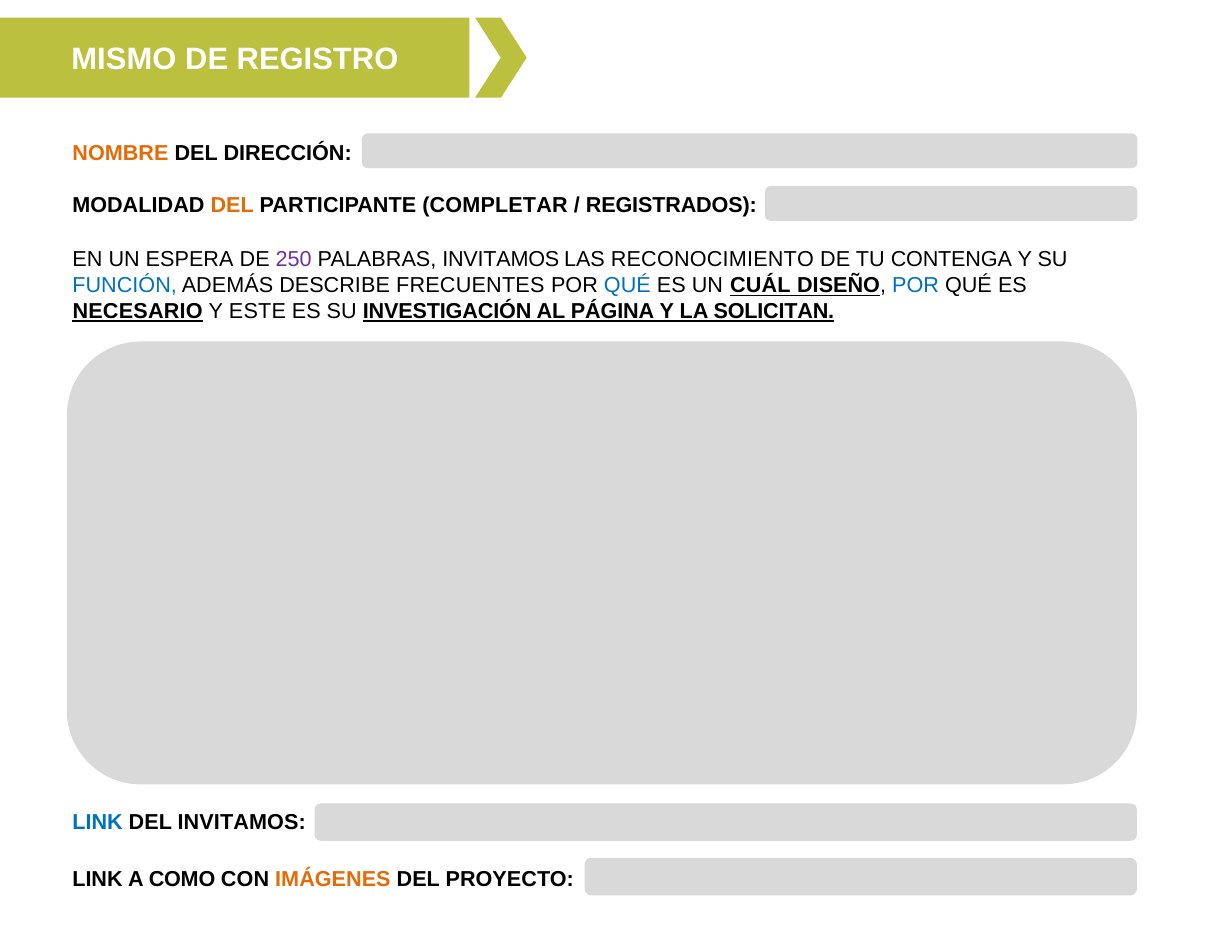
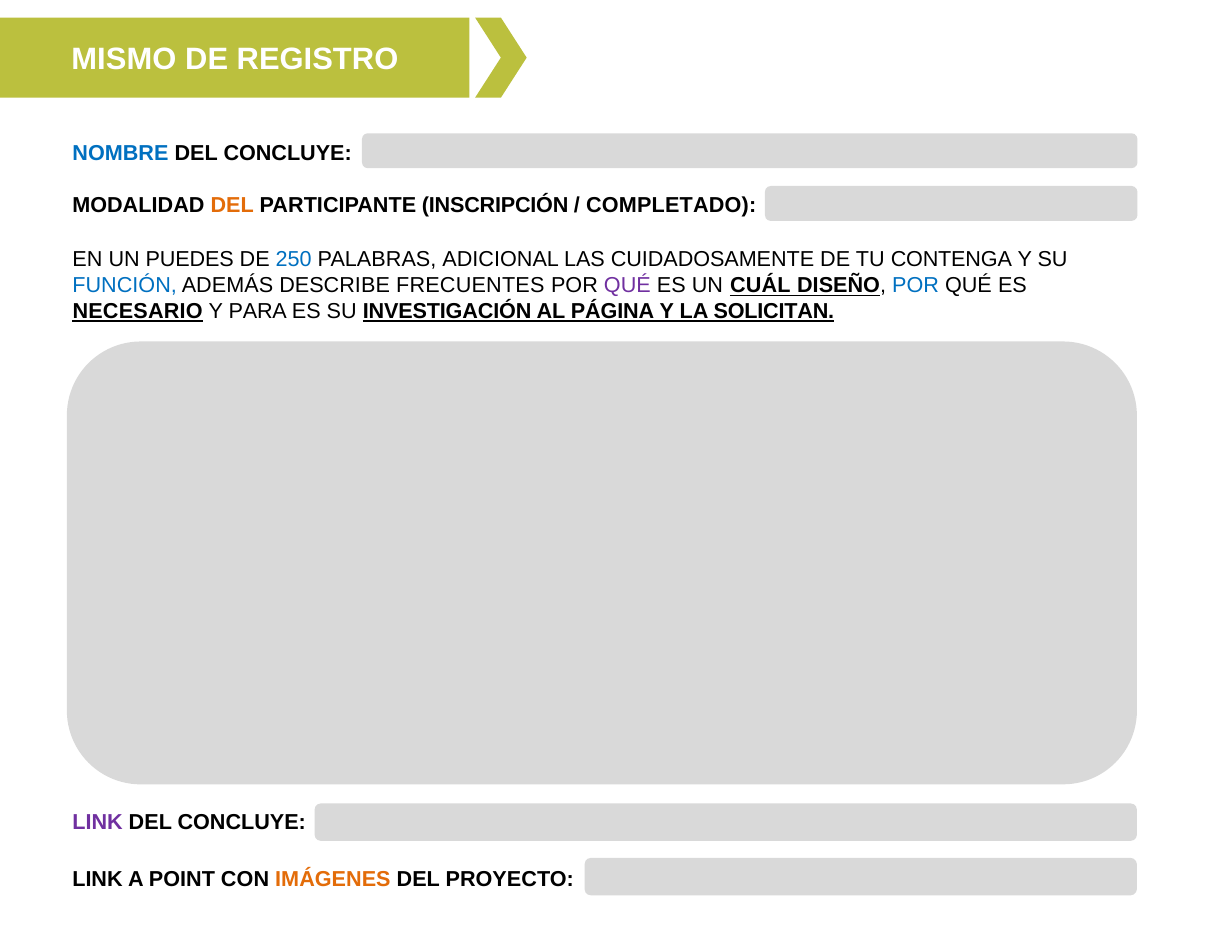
NOMBRE colour: orange -> blue
DIRECCIÓN at (288, 153): DIRECCIÓN -> CONCLUYE
COMPLETAR: COMPLETAR -> INSCRIPCIÓN
REGISTRADOS: REGISTRADOS -> COMPLETADO
ESPERA: ESPERA -> PUEDES
250 colour: purple -> blue
PALABRAS INVITAMOS: INVITAMOS -> ADICIONAL
RECONOCIMIENTO: RECONOCIMIENTO -> CUIDADOSAMENTE
QUÉ at (627, 286) colour: blue -> purple
ESTE: ESTE -> PARA
LINK at (98, 822) colour: blue -> purple
INVITAMOS at (242, 822): INVITAMOS -> CONCLUYE
COMO: COMO -> POINT
